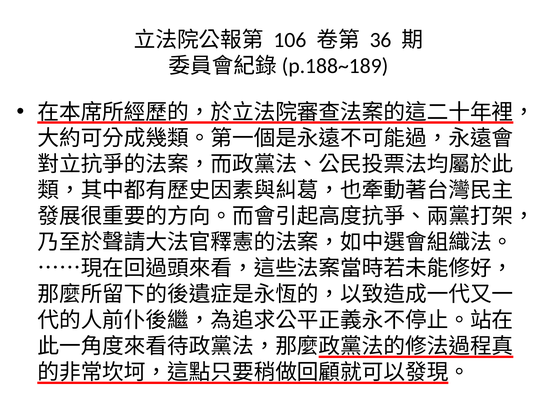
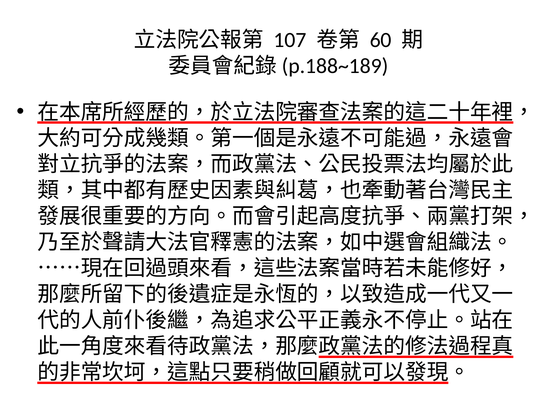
106: 106 -> 107
36: 36 -> 60
